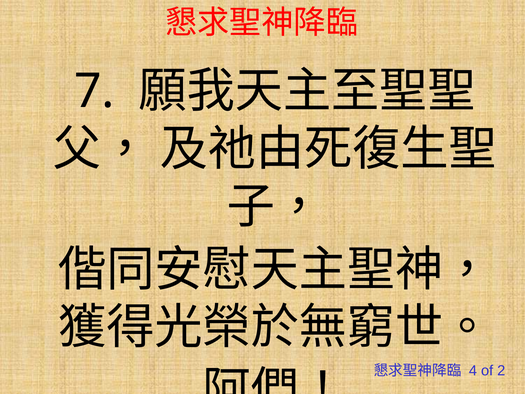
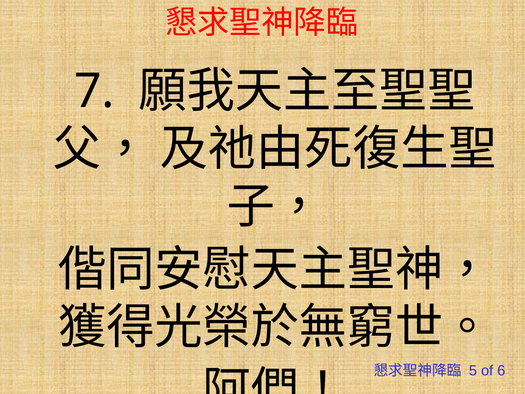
4: 4 -> 5
2: 2 -> 6
